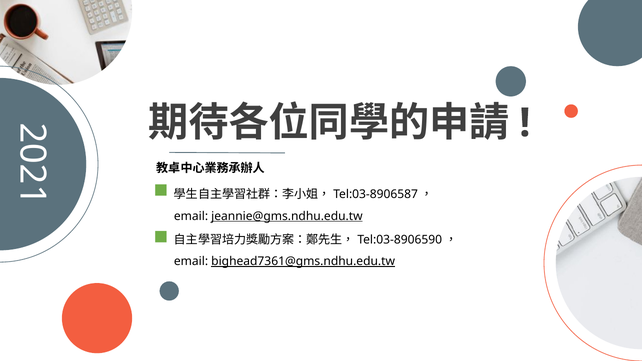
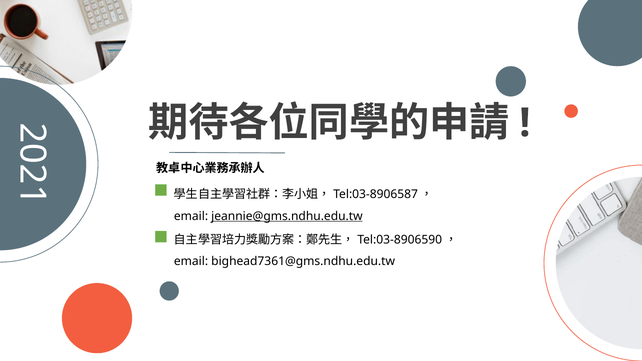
bighead7361@gms.ndhu.edu.tw underline: present -> none
